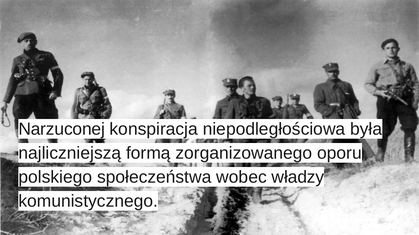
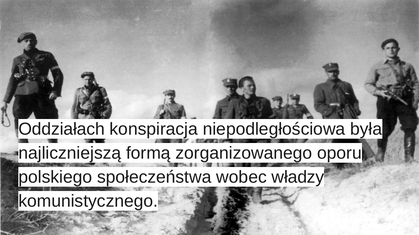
Narzuconej: Narzuconej -> Oddziałach
